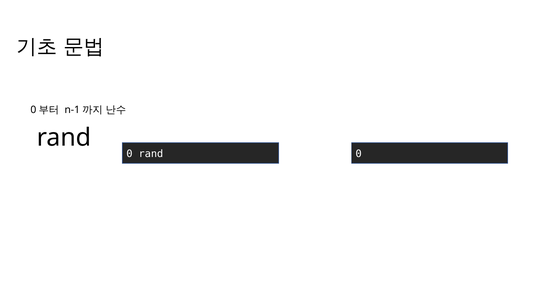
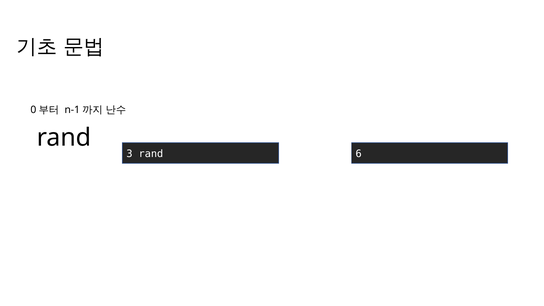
0 at (129, 154): 0 -> 3
0 at (359, 154): 0 -> 6
